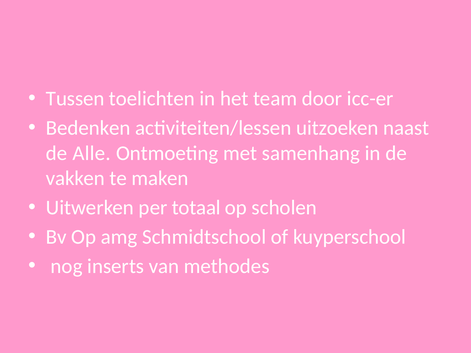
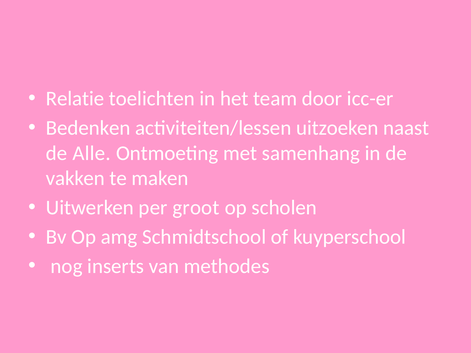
Tussen: Tussen -> Relatie
totaal: totaal -> groot
